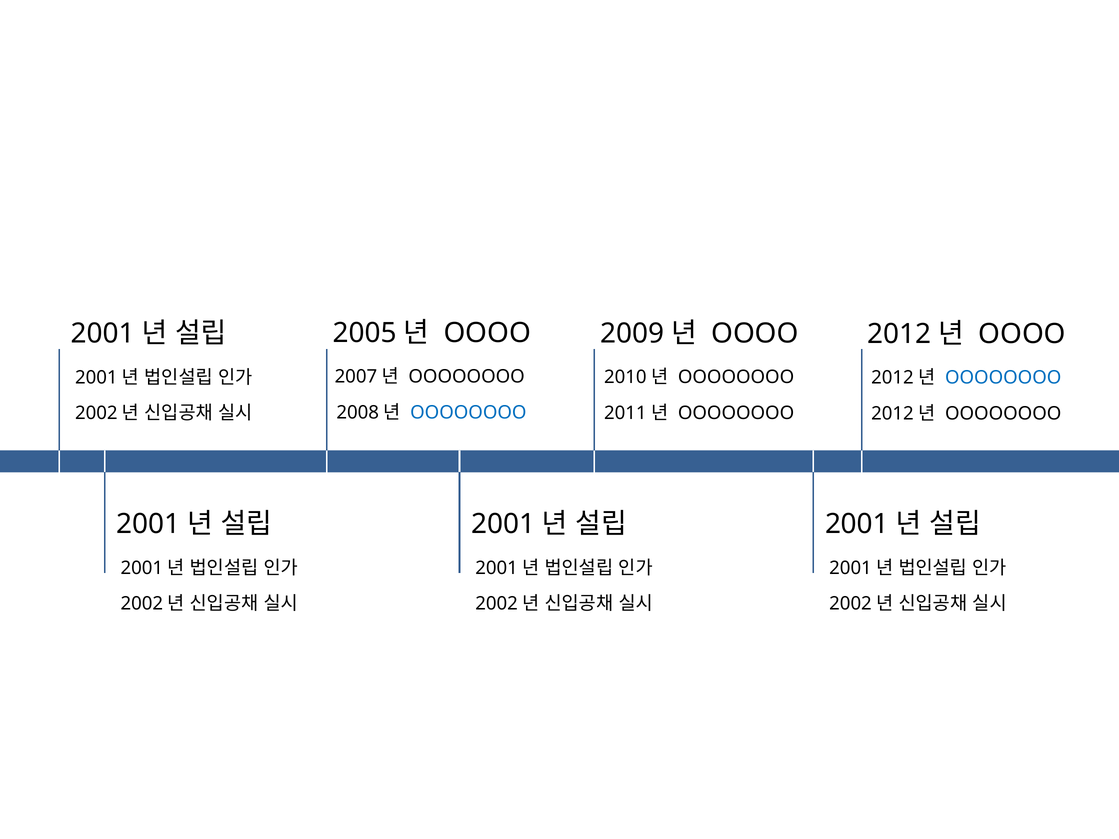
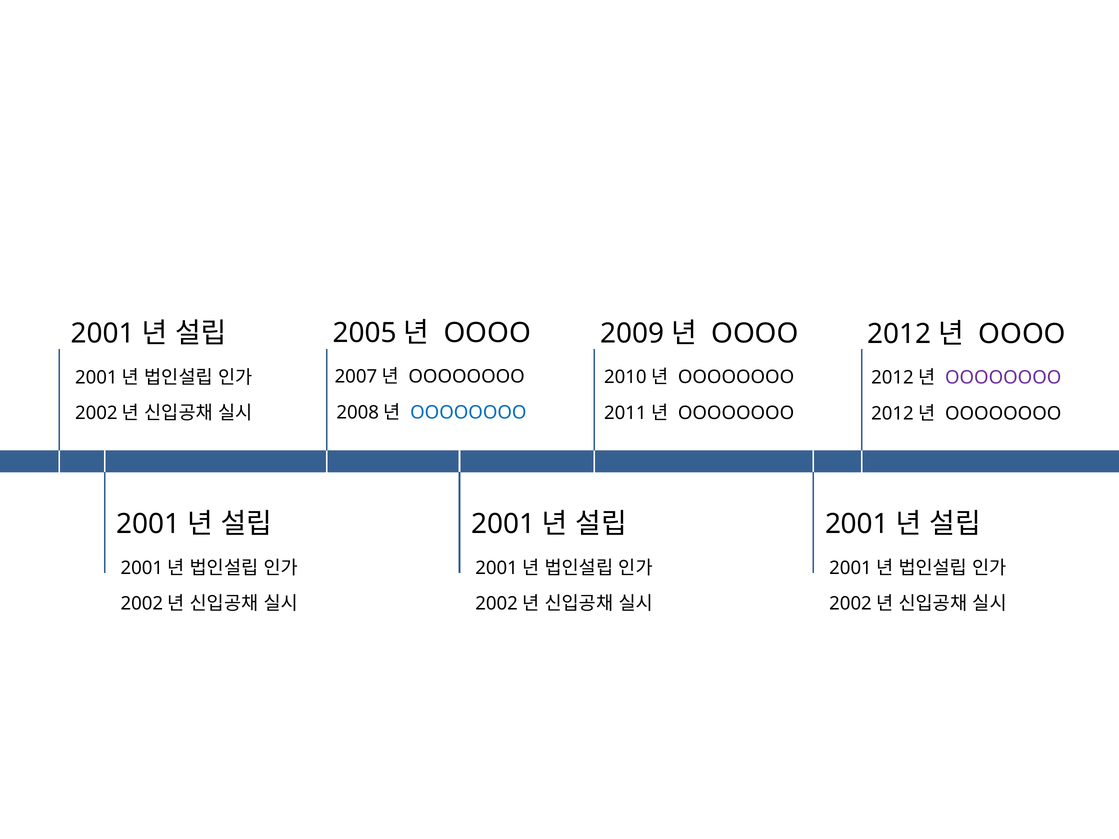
OOOOOOOO at (1003, 378) colour: blue -> purple
